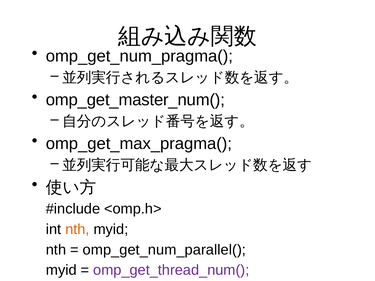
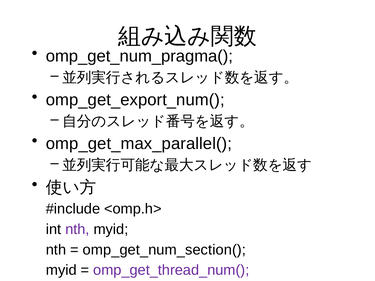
omp_get_master_num(: omp_get_master_num( -> omp_get_export_num(
omp_get_max_pragma(: omp_get_max_pragma( -> omp_get_max_parallel(
nth at (77, 230) colour: orange -> purple
omp_get_num_parallel(: omp_get_num_parallel( -> omp_get_num_section(
